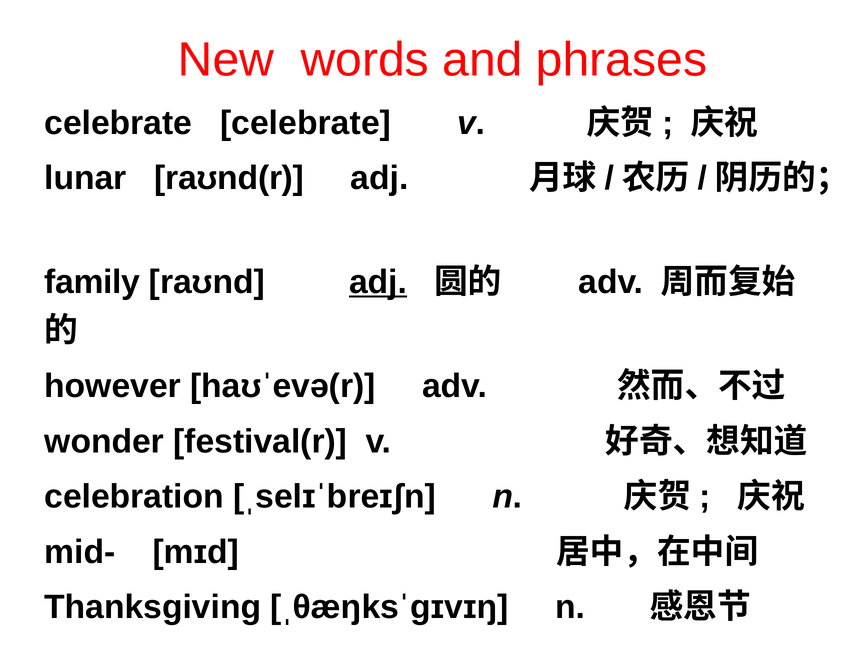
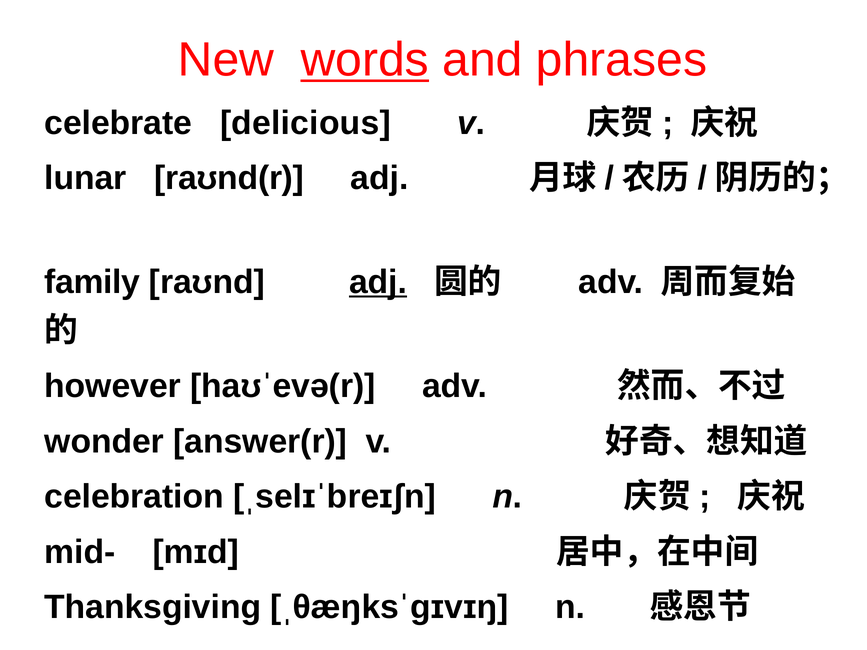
words underline: none -> present
celebrate celebrate: celebrate -> delicious
festival(r: festival(r -> answer(r
